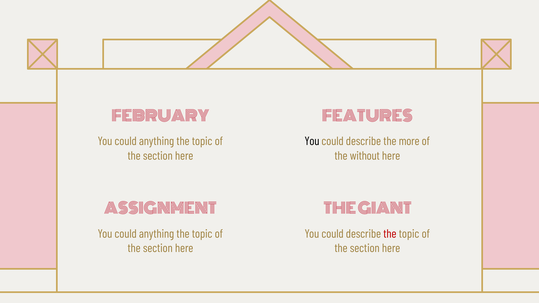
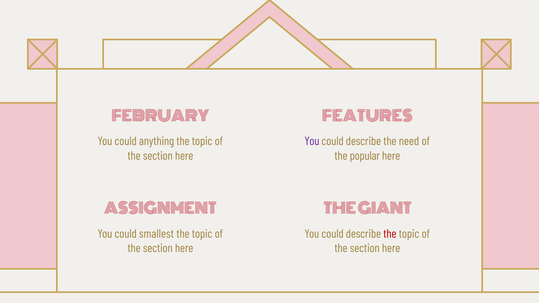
You at (312, 141) colour: black -> purple
more: more -> need
without: without -> popular
anything at (157, 234): anything -> smallest
